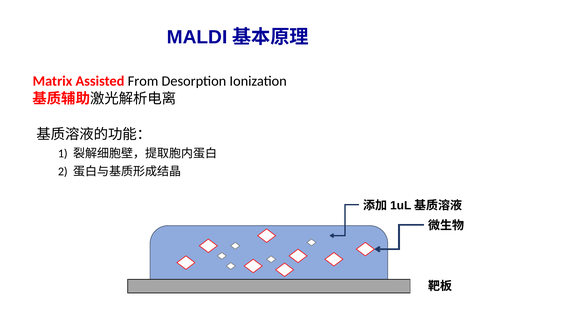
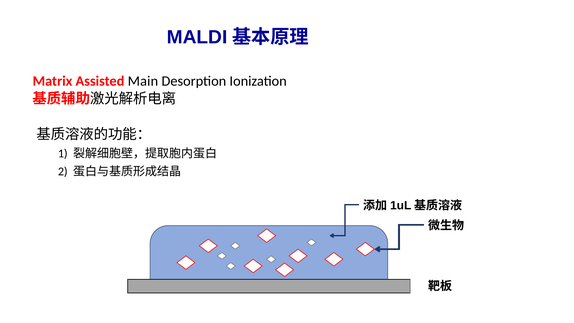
From: From -> Main
